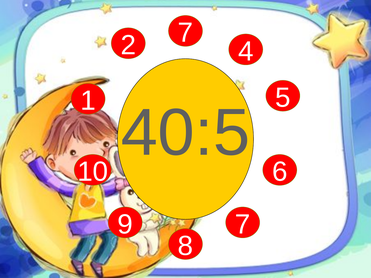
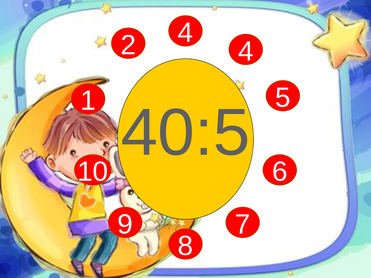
2 7: 7 -> 4
